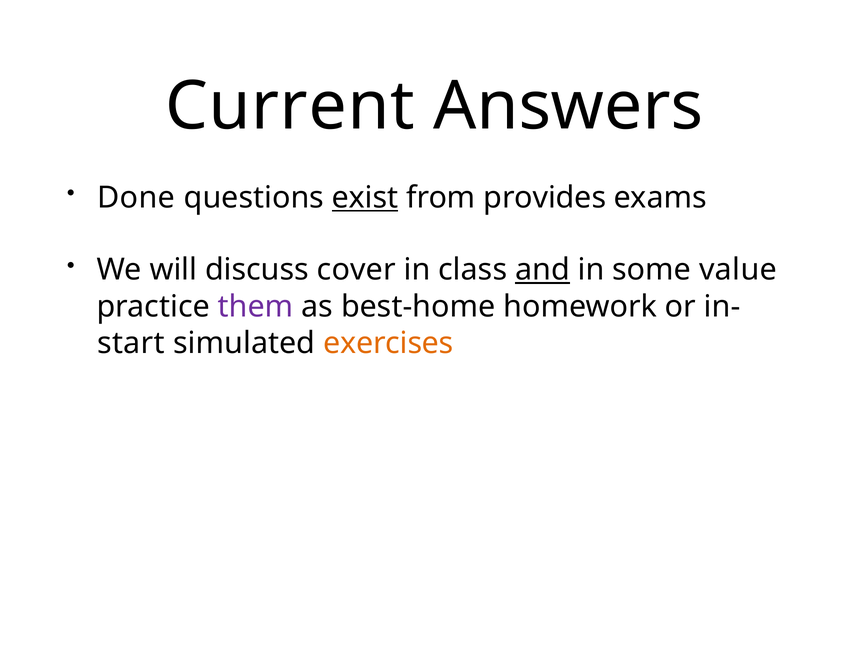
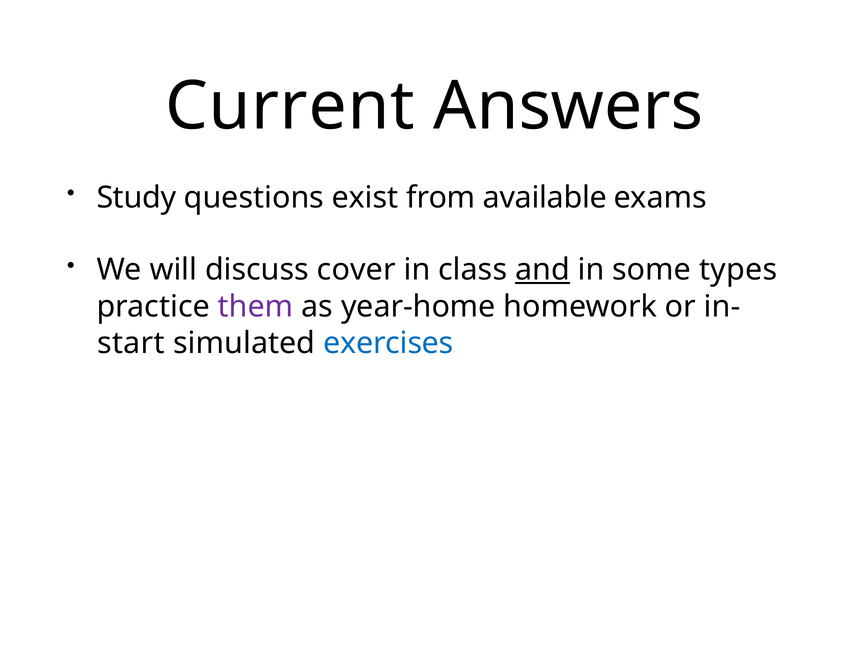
Done: Done -> Study
exist underline: present -> none
provides: provides -> available
value: value -> types
best-home: best-home -> year-home
exercises colour: orange -> blue
